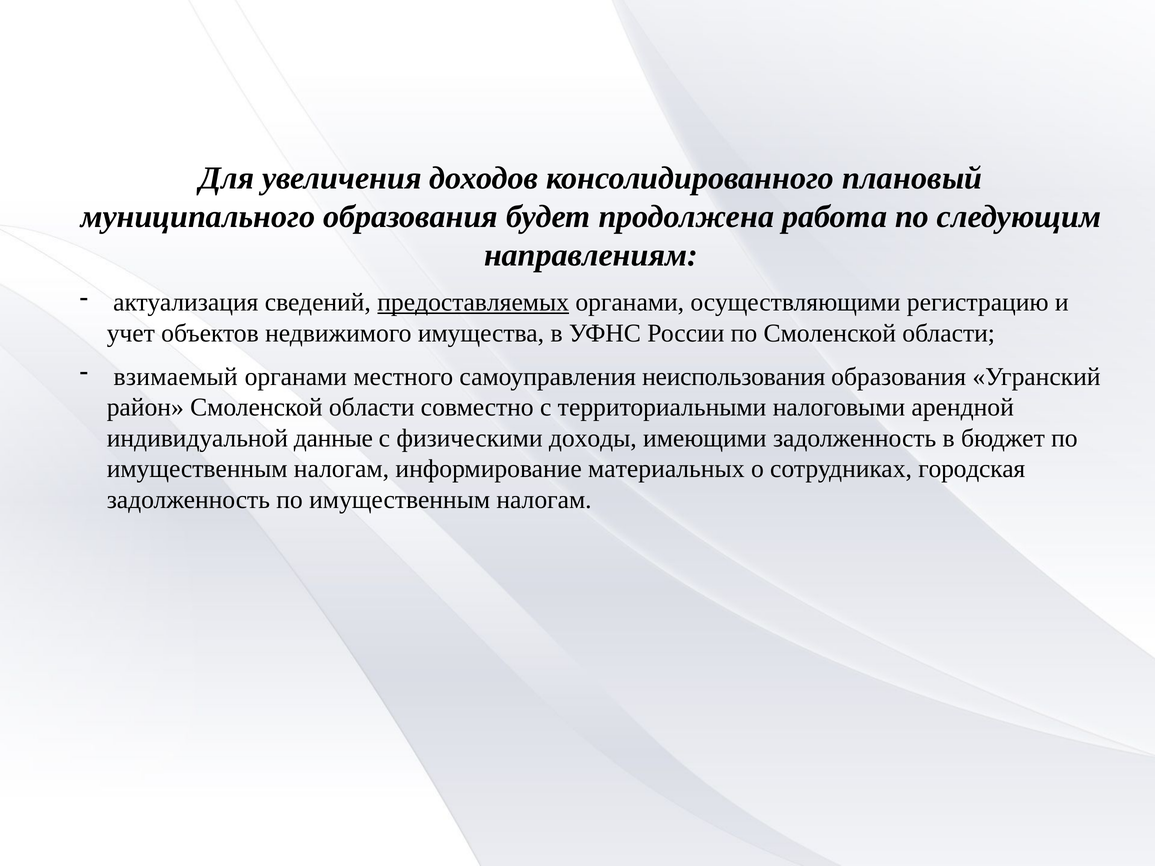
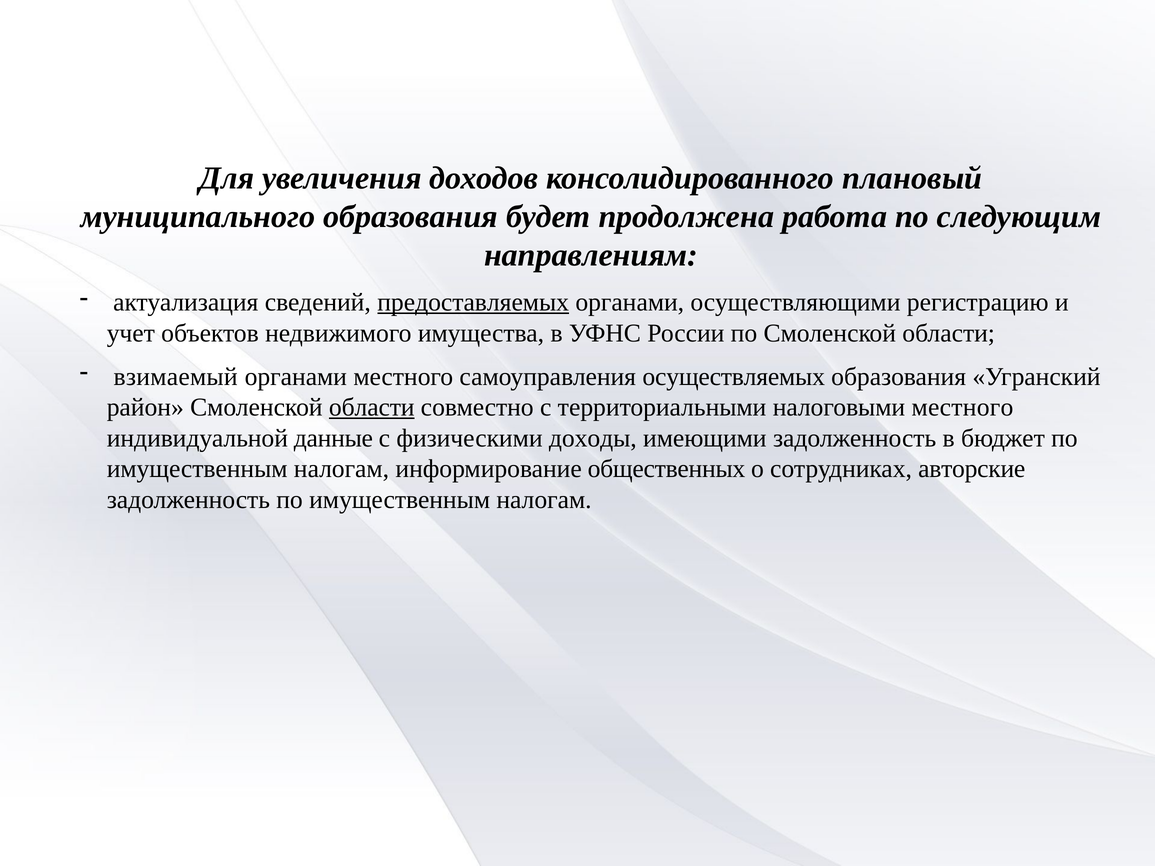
неиспользования: неиспользования -> осуществляемых
области at (372, 408) underline: none -> present
налоговыми арендной: арендной -> местного
материальных: материальных -> общественных
городская: городская -> авторские
